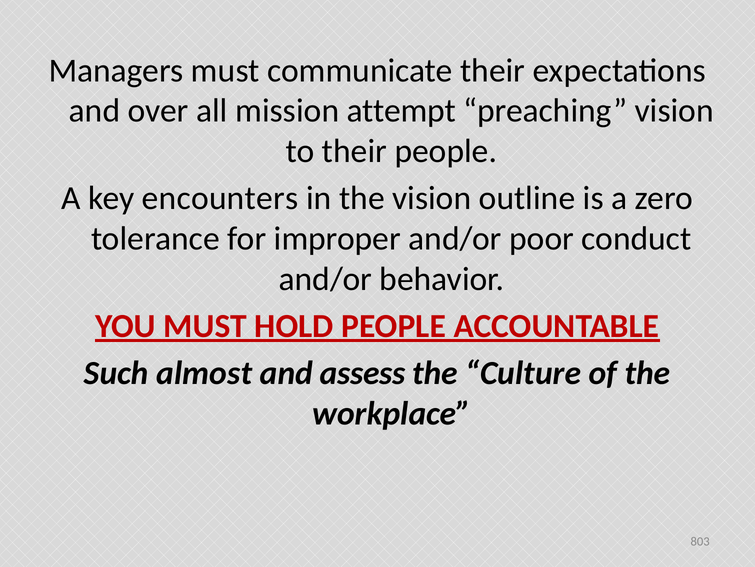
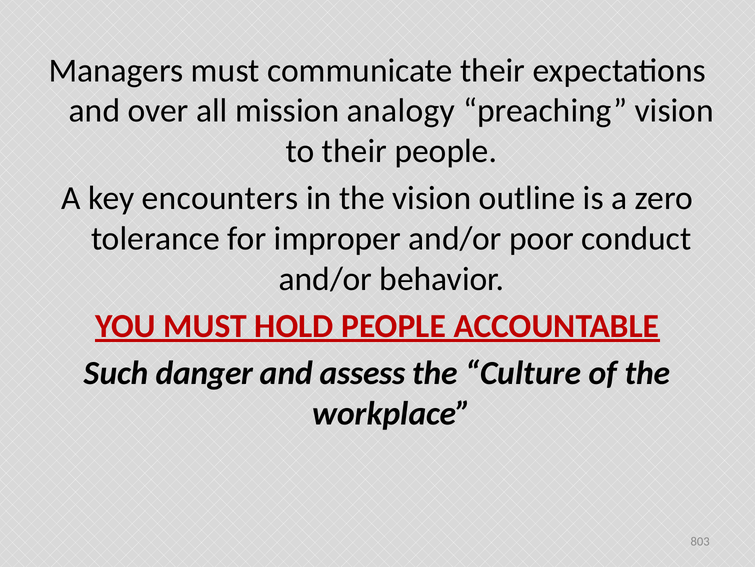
attempt: attempt -> analogy
almost: almost -> danger
